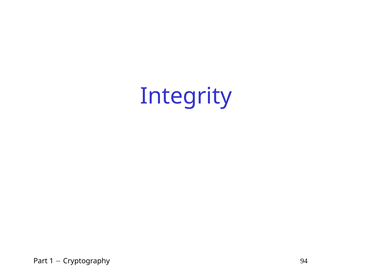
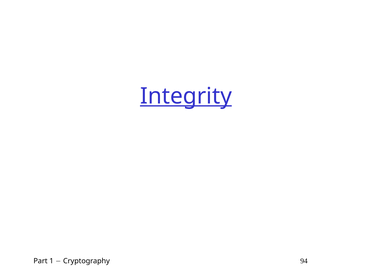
Integrity underline: none -> present
